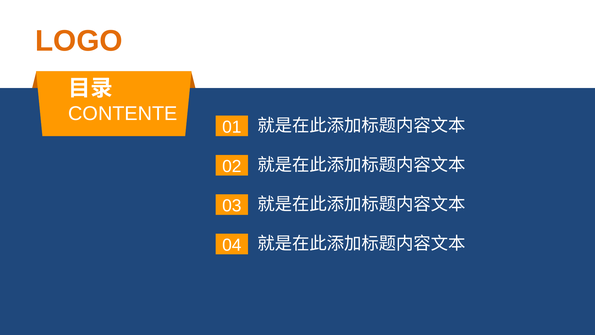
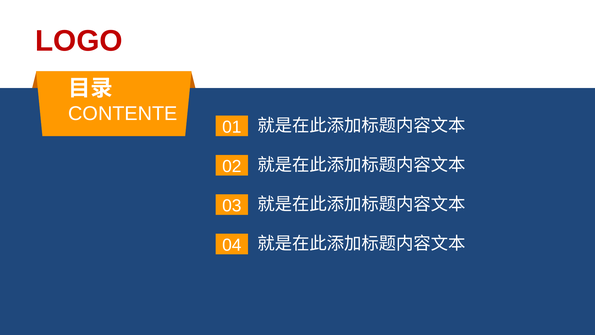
LOGO colour: orange -> red
